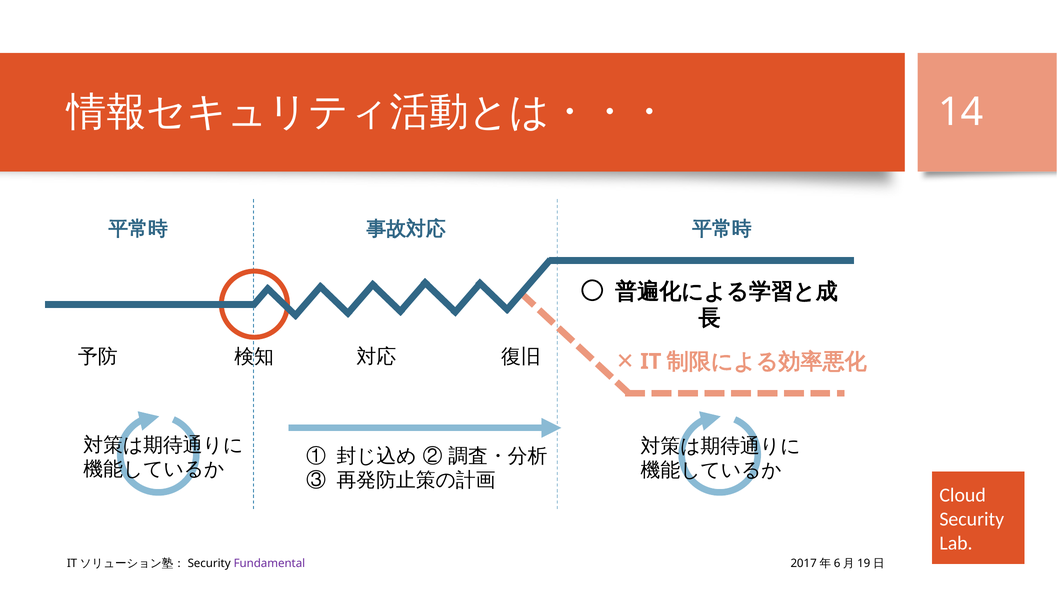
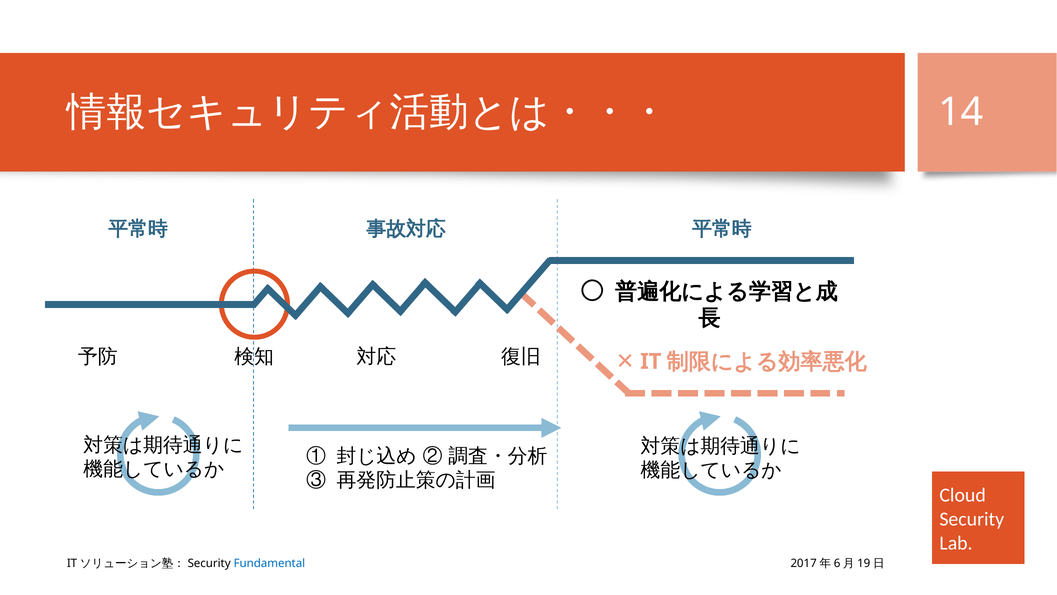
Fundamental colour: purple -> blue
